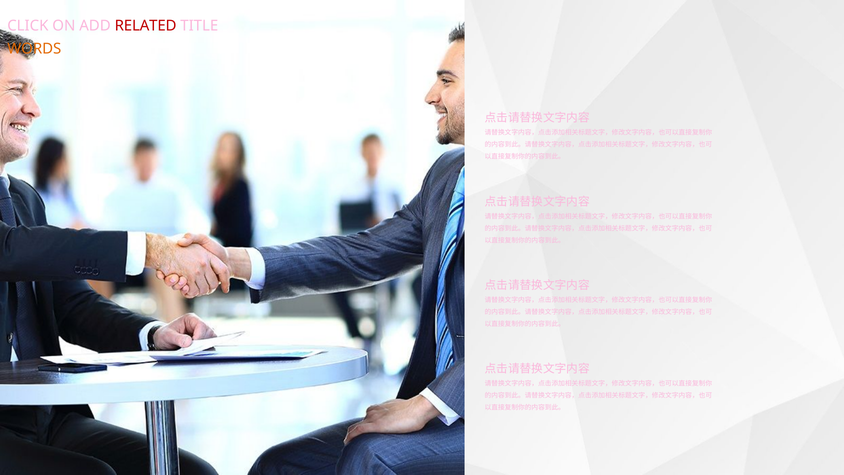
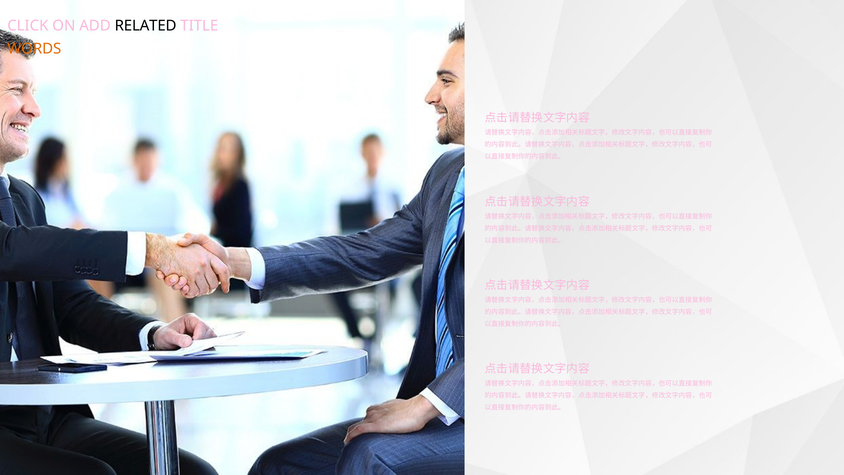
RELATED colour: red -> black
